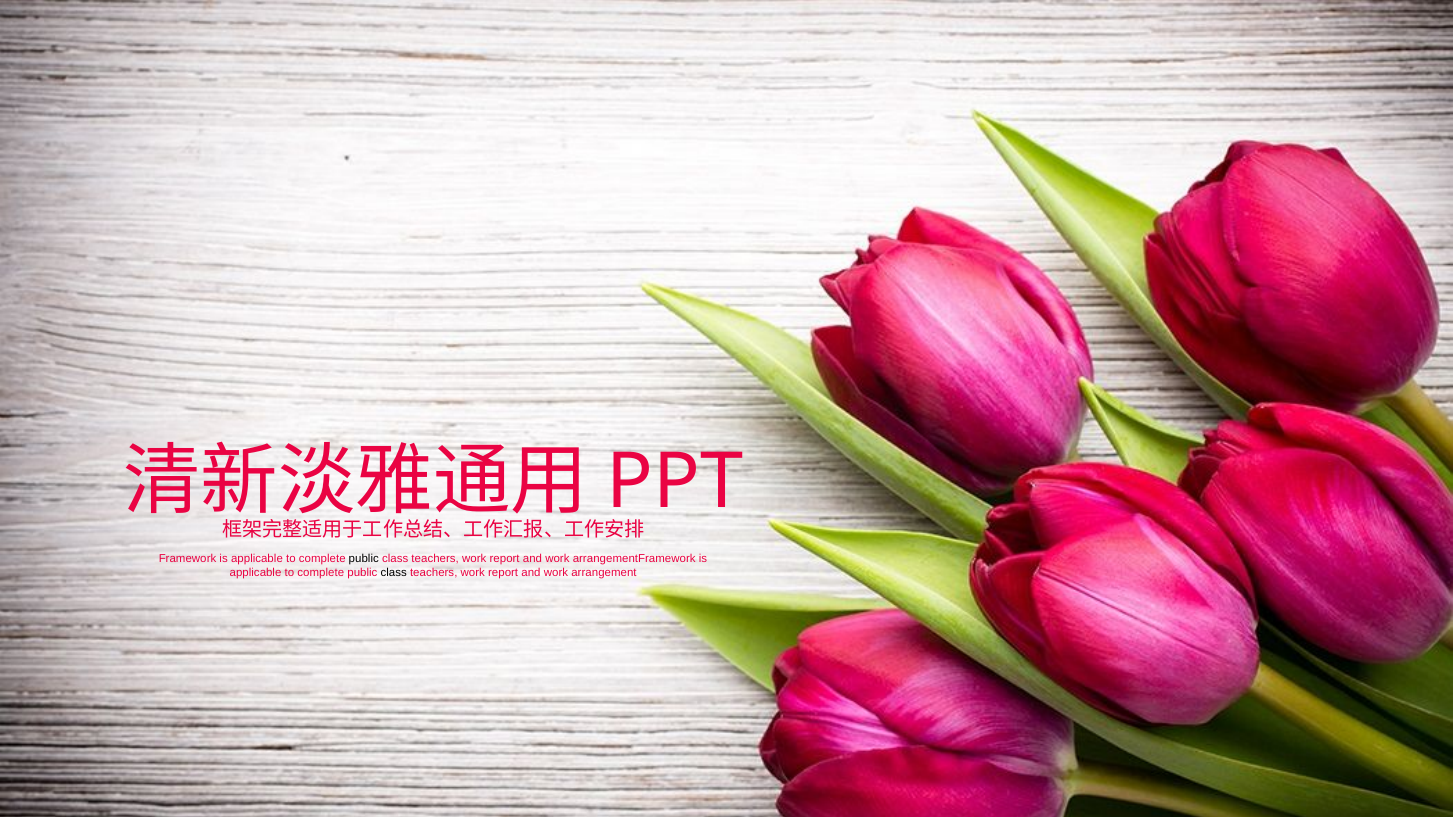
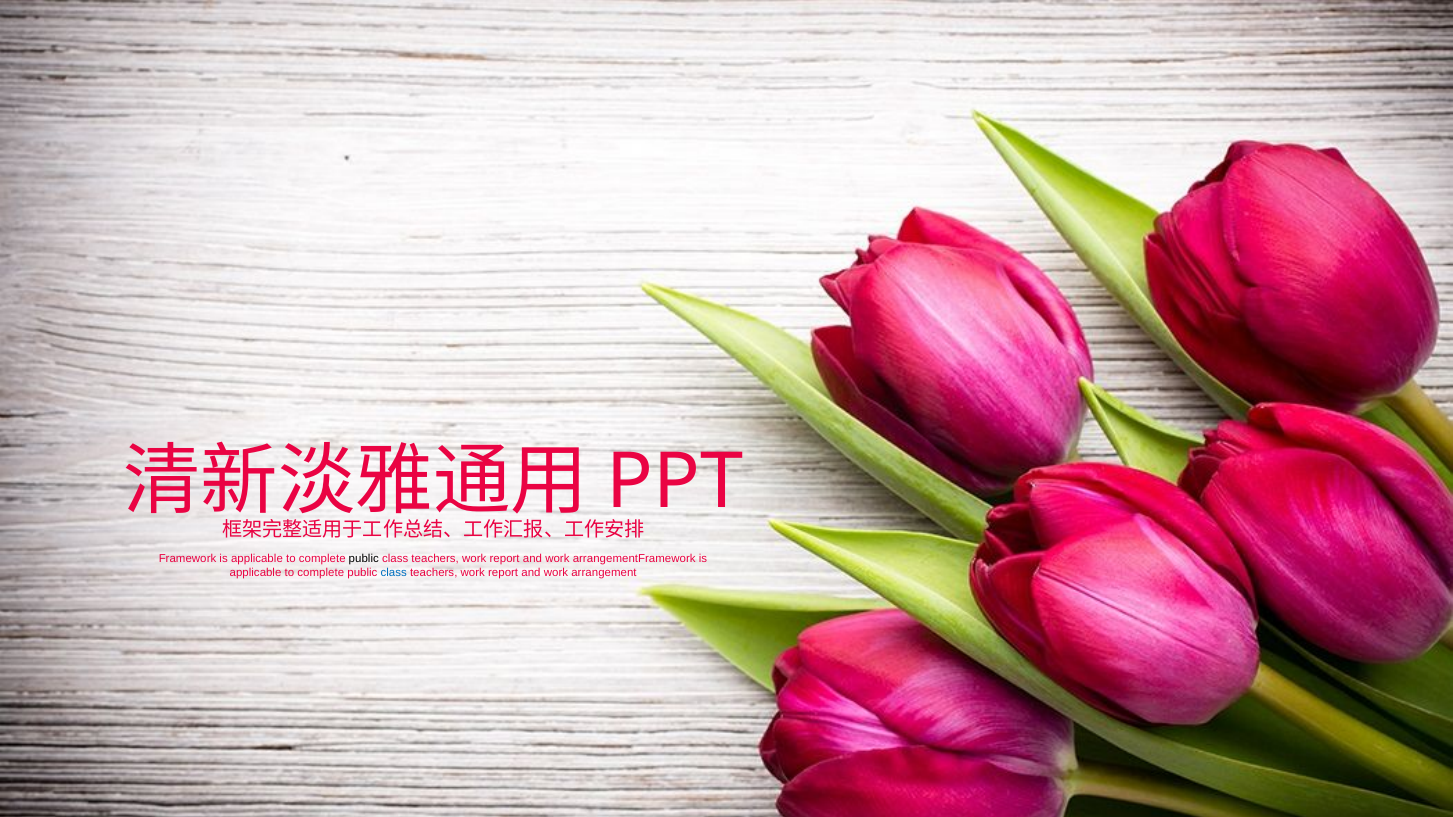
class at (394, 573) colour: black -> blue
